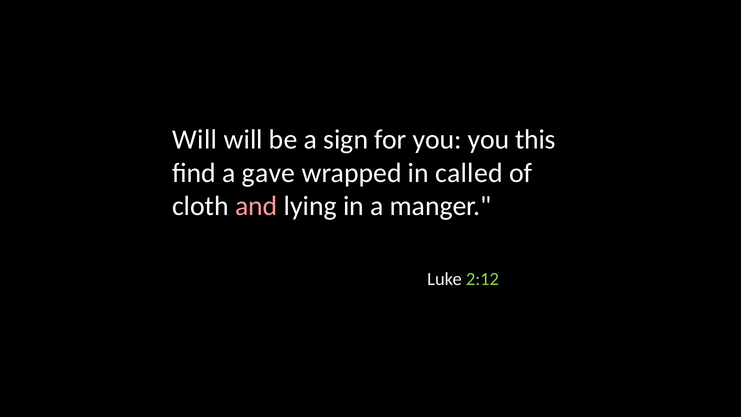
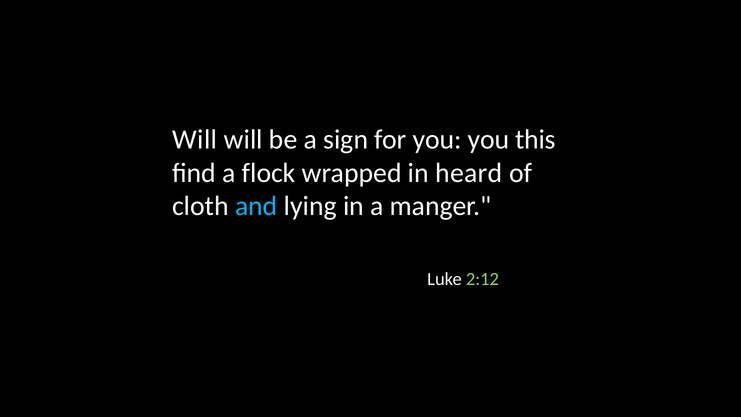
gave: gave -> flock
called: called -> heard
and colour: pink -> light blue
